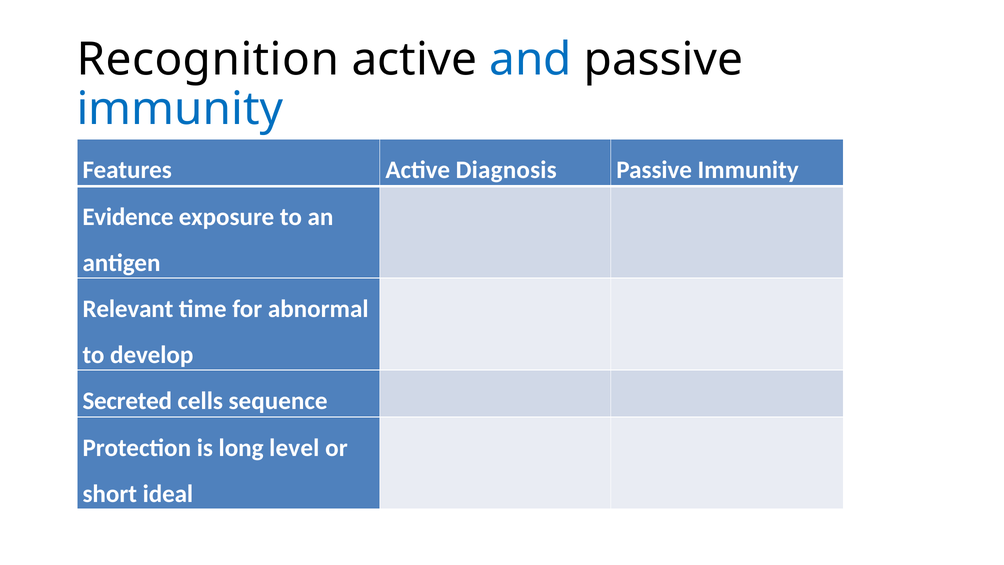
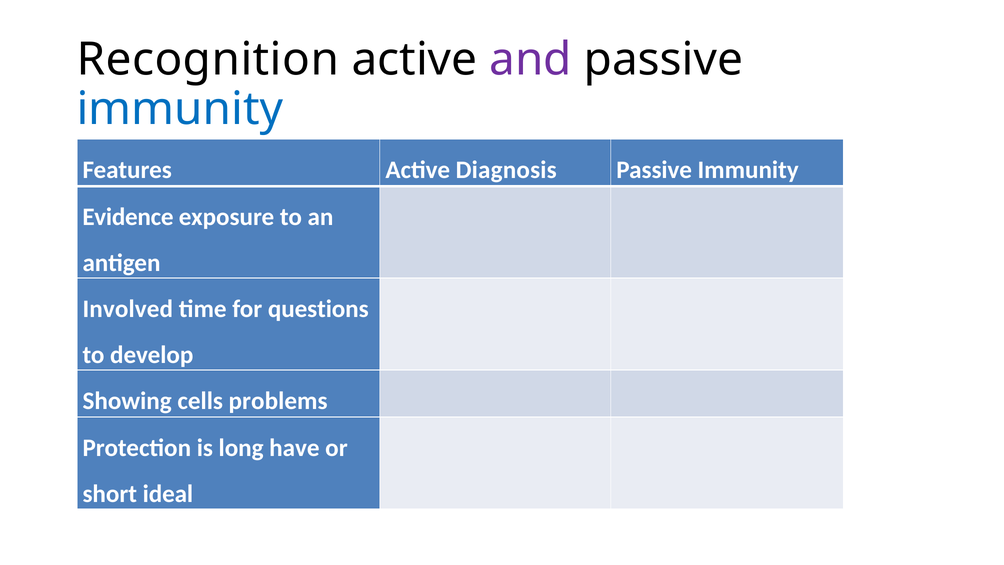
and colour: blue -> purple
Relevant: Relevant -> Involved
abnormal: abnormal -> questions
Secreted: Secreted -> Showing
sequence: sequence -> problems
level: level -> have
